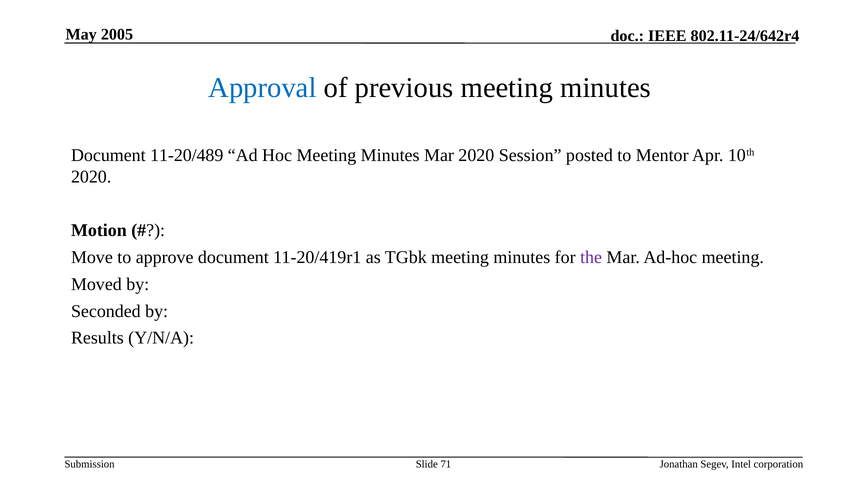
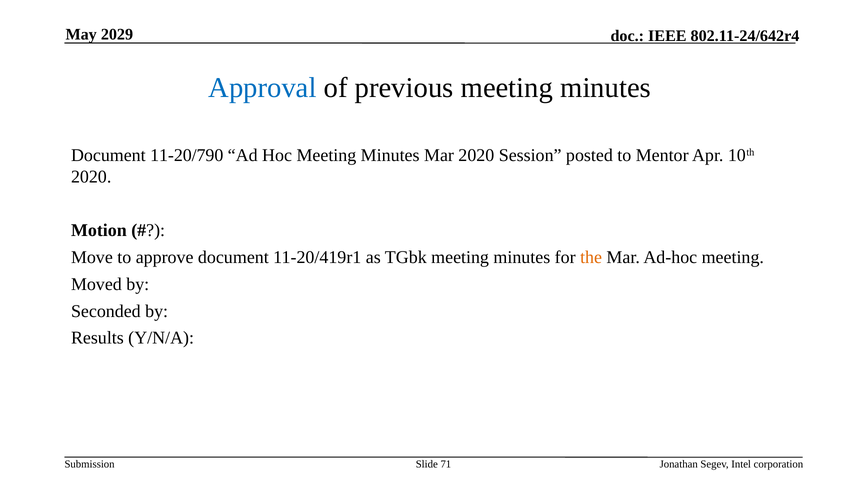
2005: 2005 -> 2029
11-20/489: 11-20/489 -> 11-20/790
the colour: purple -> orange
